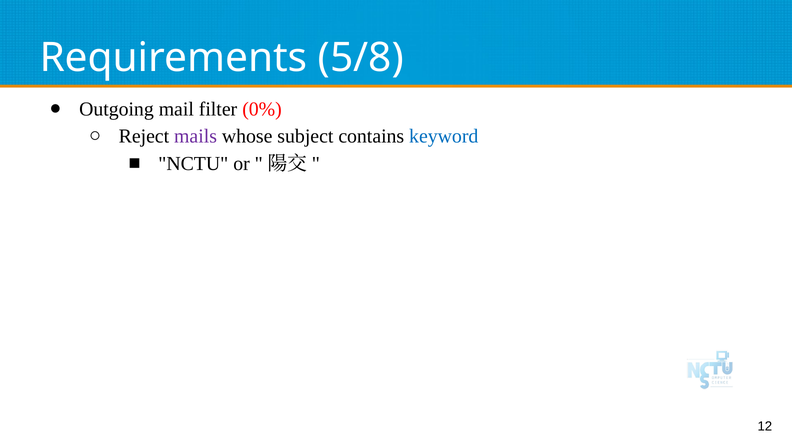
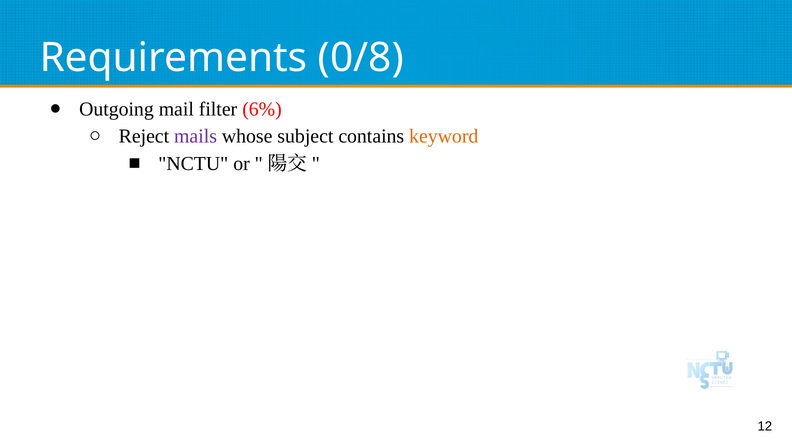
5/8: 5/8 -> 0/8
0%: 0% -> 6%
keyword colour: blue -> orange
